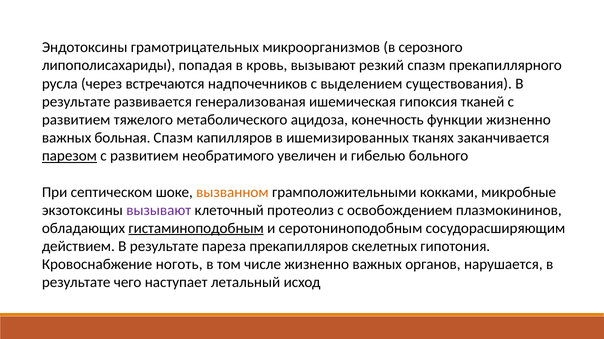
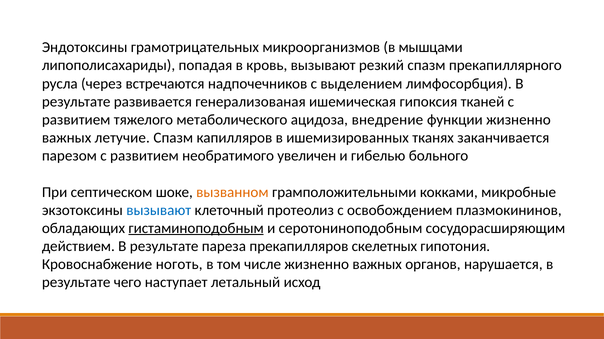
серозного: серозного -> мышцами
существования: существования -> лимфосорбция
конечность: конечность -> внедрение
больная: больная -> летучие
парезом underline: present -> none
вызывают at (159, 211) colour: purple -> blue
